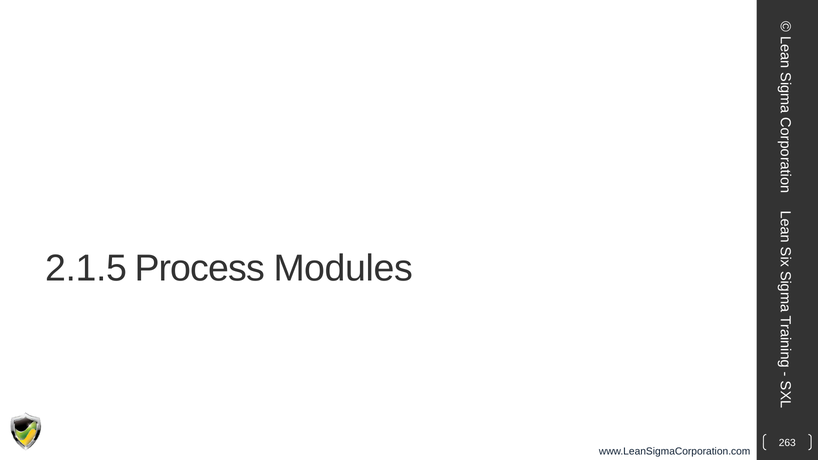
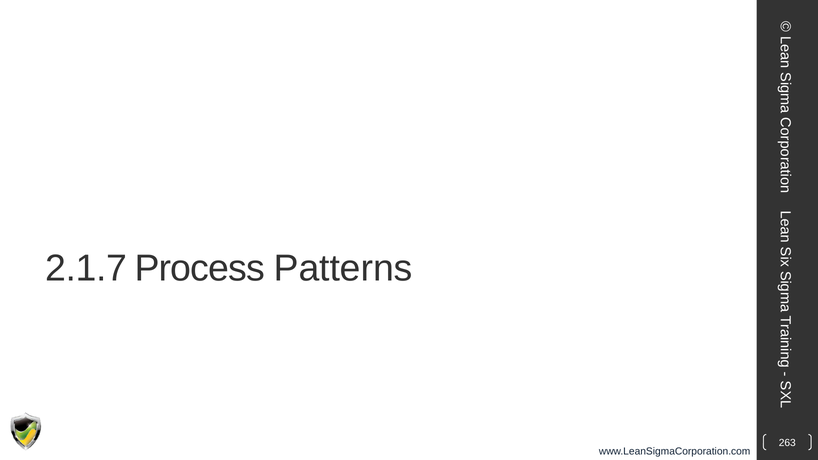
2.1.5: 2.1.5 -> 2.1.7
Modules: Modules -> Patterns
